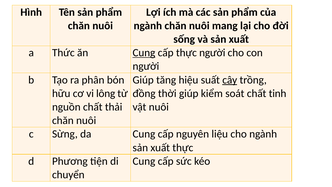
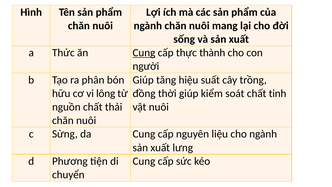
thực người: người -> thành
cây underline: present -> none
xuất thực: thực -> lưng
